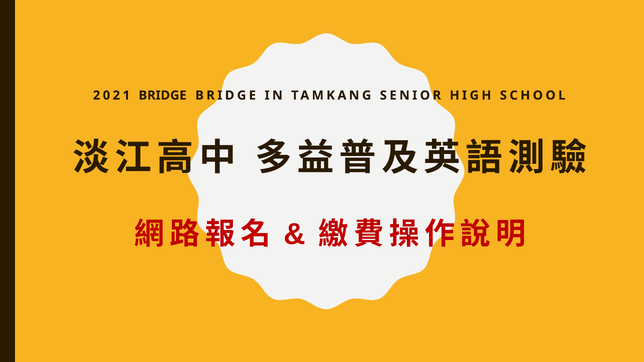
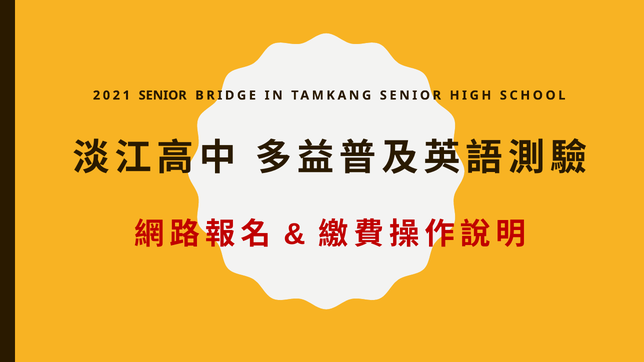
2021 BRIDGE: BRIDGE -> SENIOR
